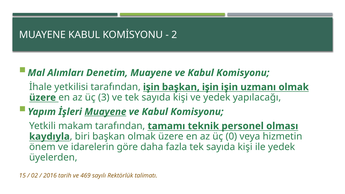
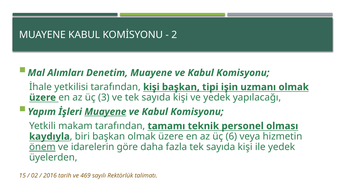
tarafından işin: işin -> kişi
başkan işin: işin -> tipi
0: 0 -> 6
önem underline: none -> present
